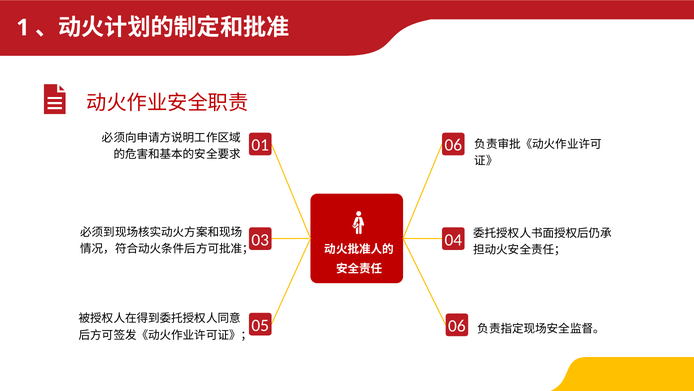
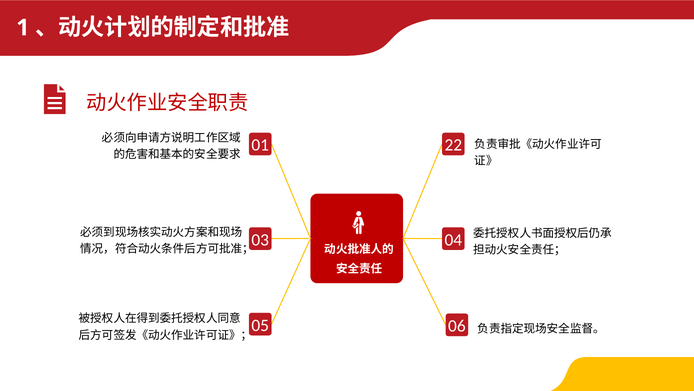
01 06: 06 -> 22
